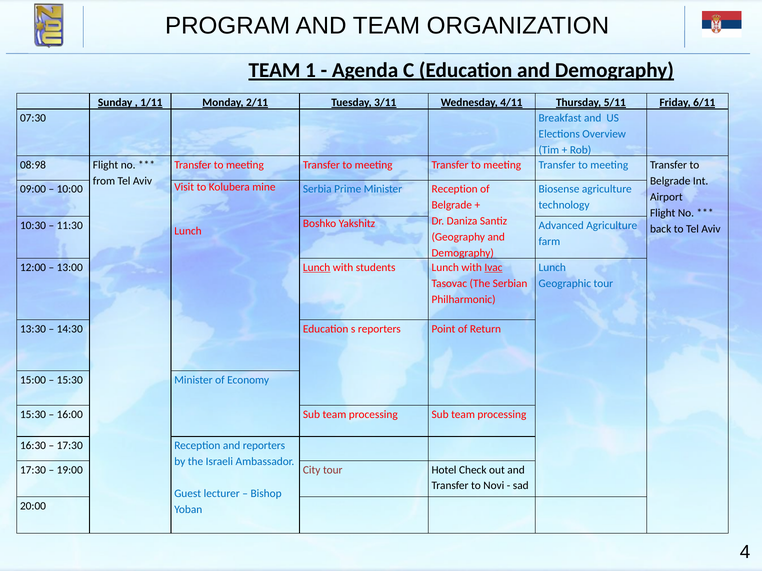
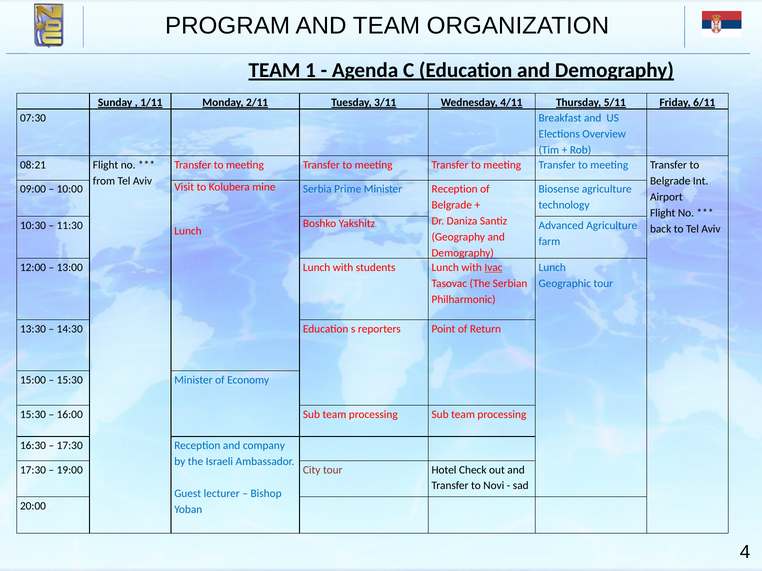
08:98: 08:98 -> 08:21
Lunch at (317, 268) underline: present -> none
and reporters: reporters -> company
